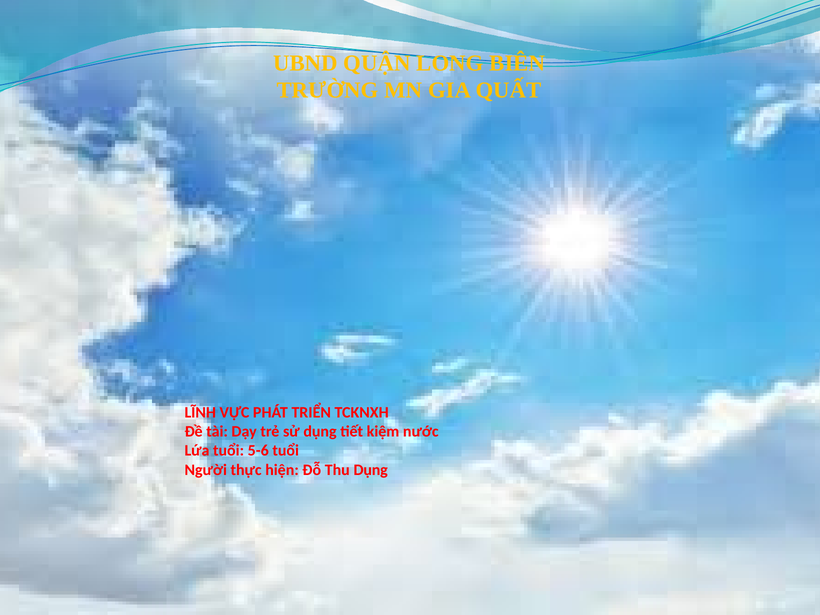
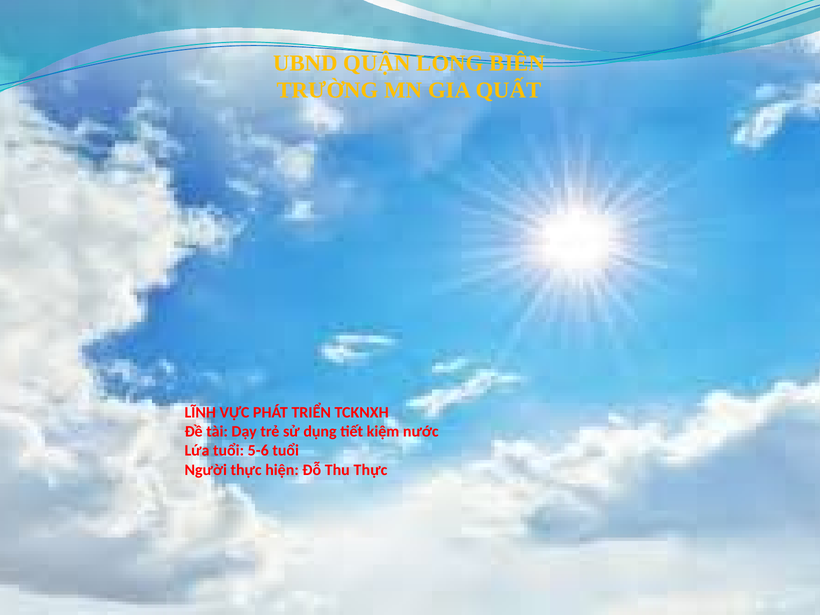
Thu Dụng: Dụng -> Thực
